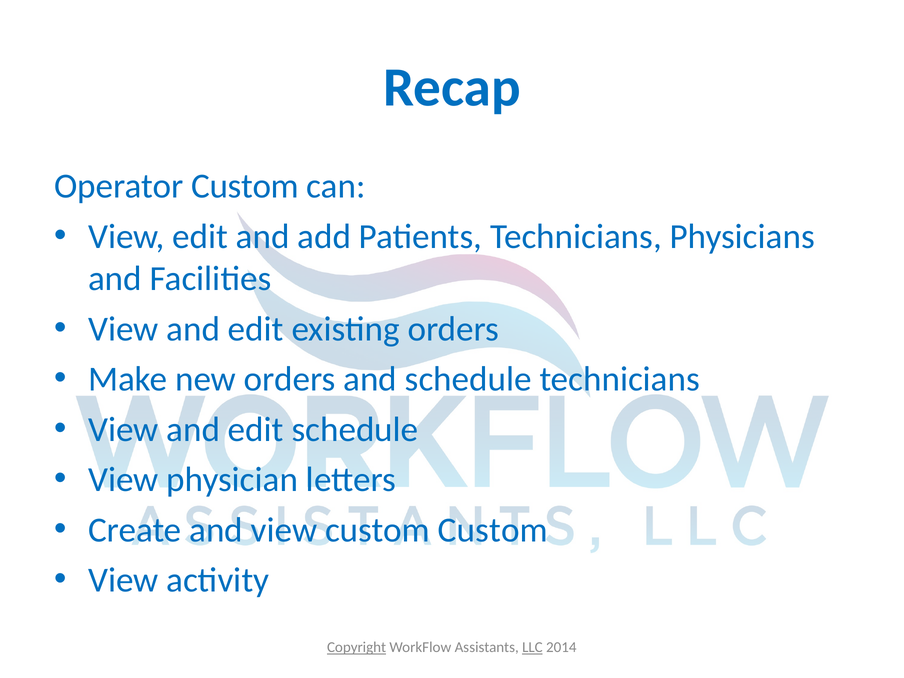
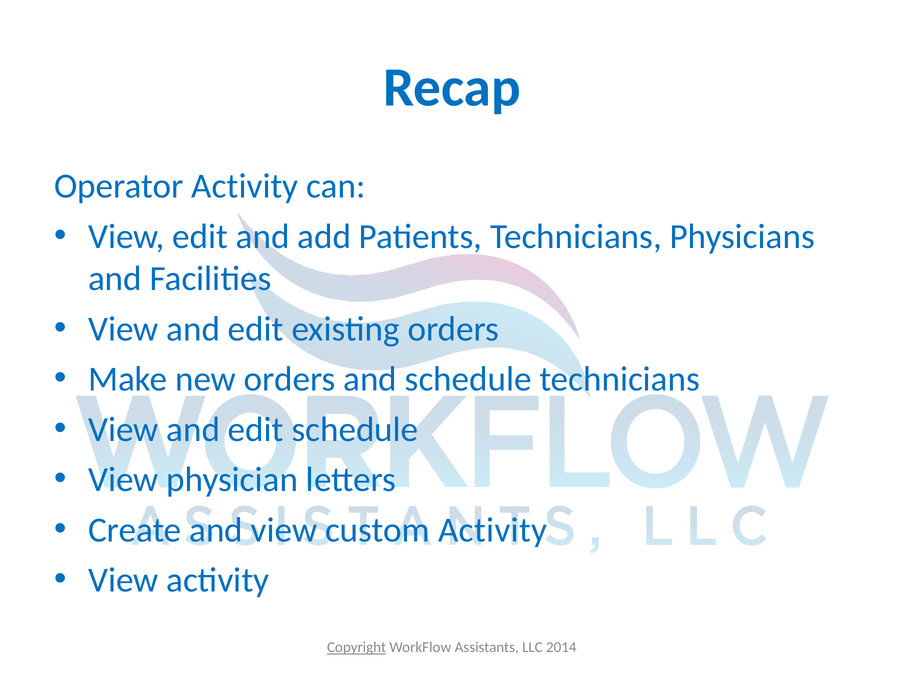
Operator Custom: Custom -> Activity
custom Custom: Custom -> Activity
LLC underline: present -> none
